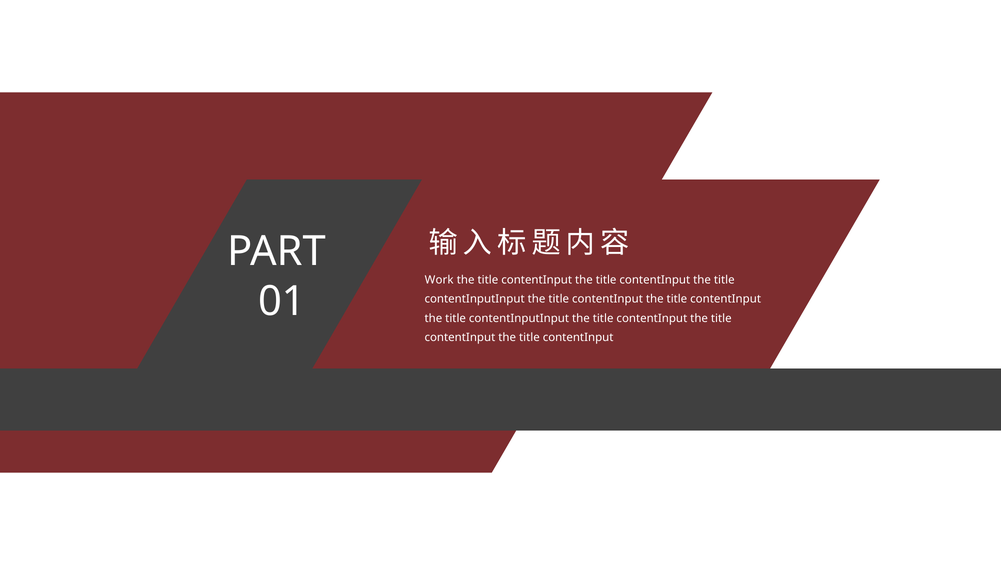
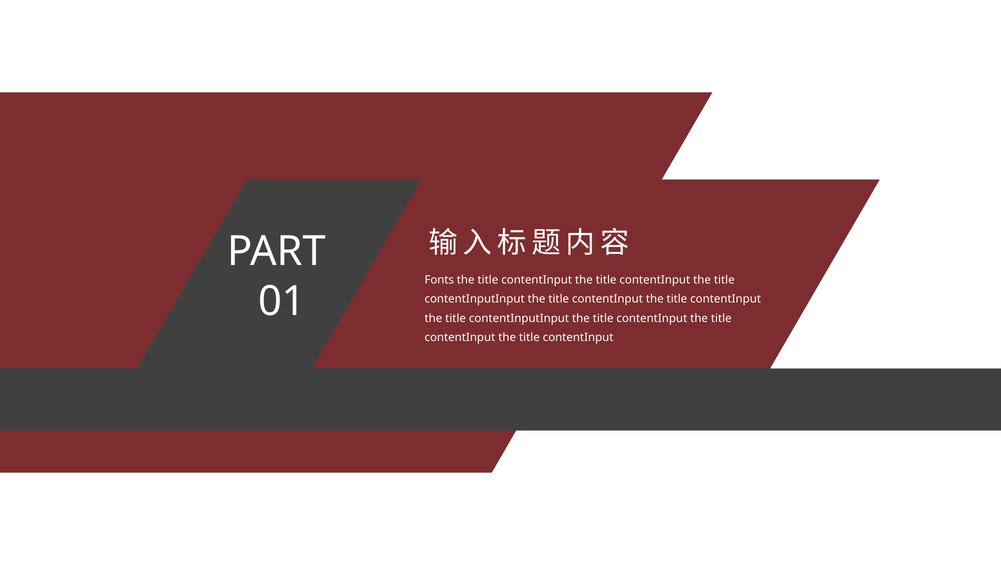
Work: Work -> Fonts
